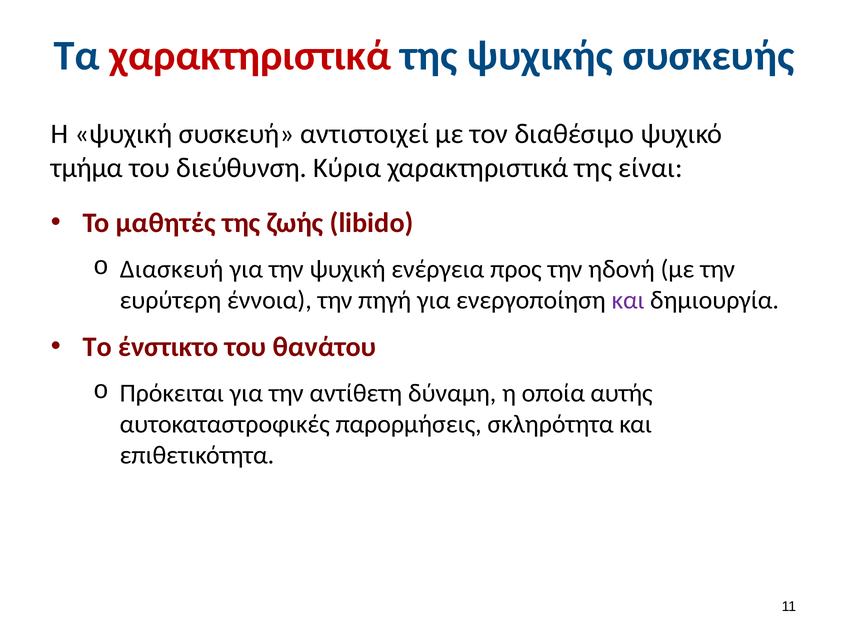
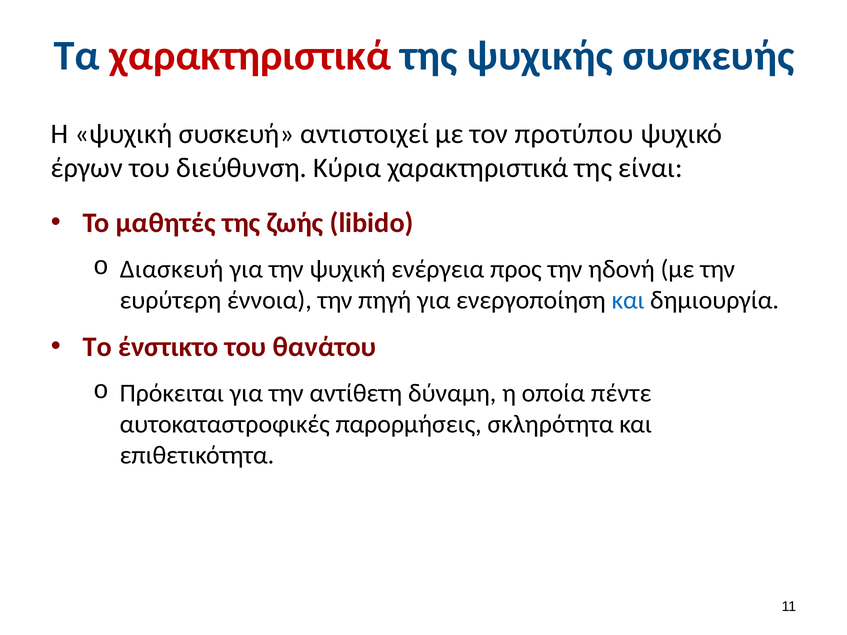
διαθέσιμο: διαθέσιμο -> προτύπου
τμήμα: τμήμα -> έργων
και at (628, 300) colour: purple -> blue
αυτής: αυτής -> πέντε
